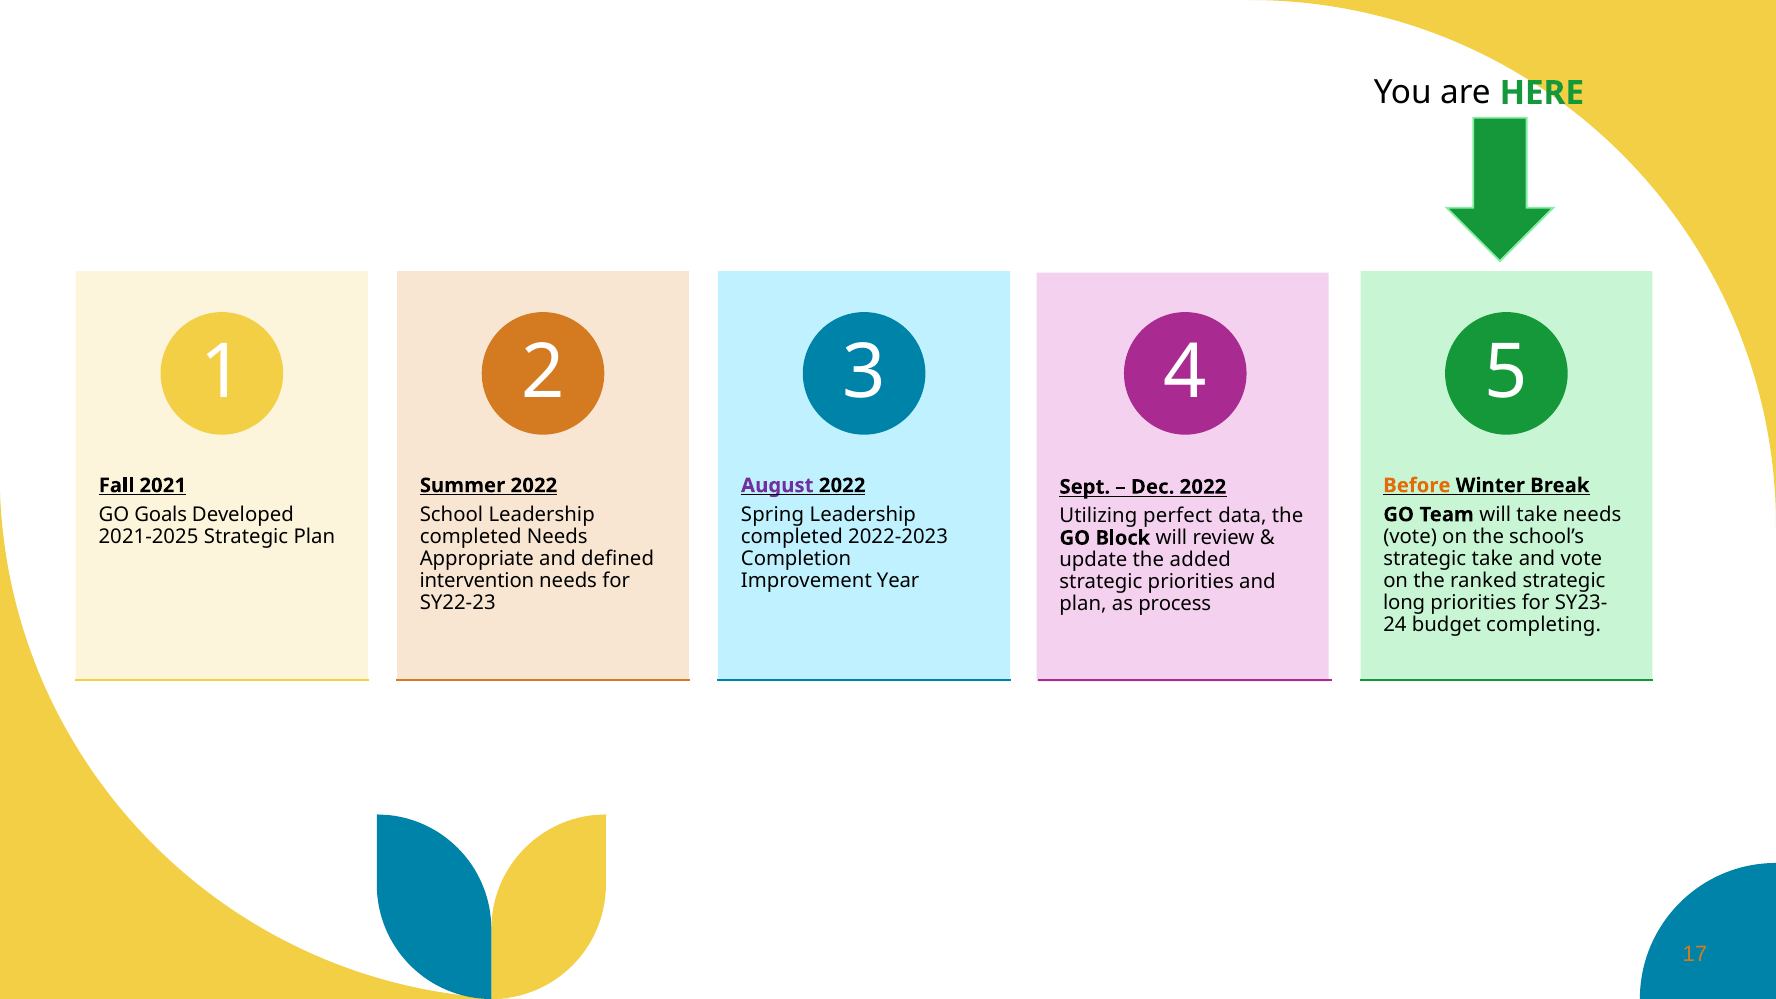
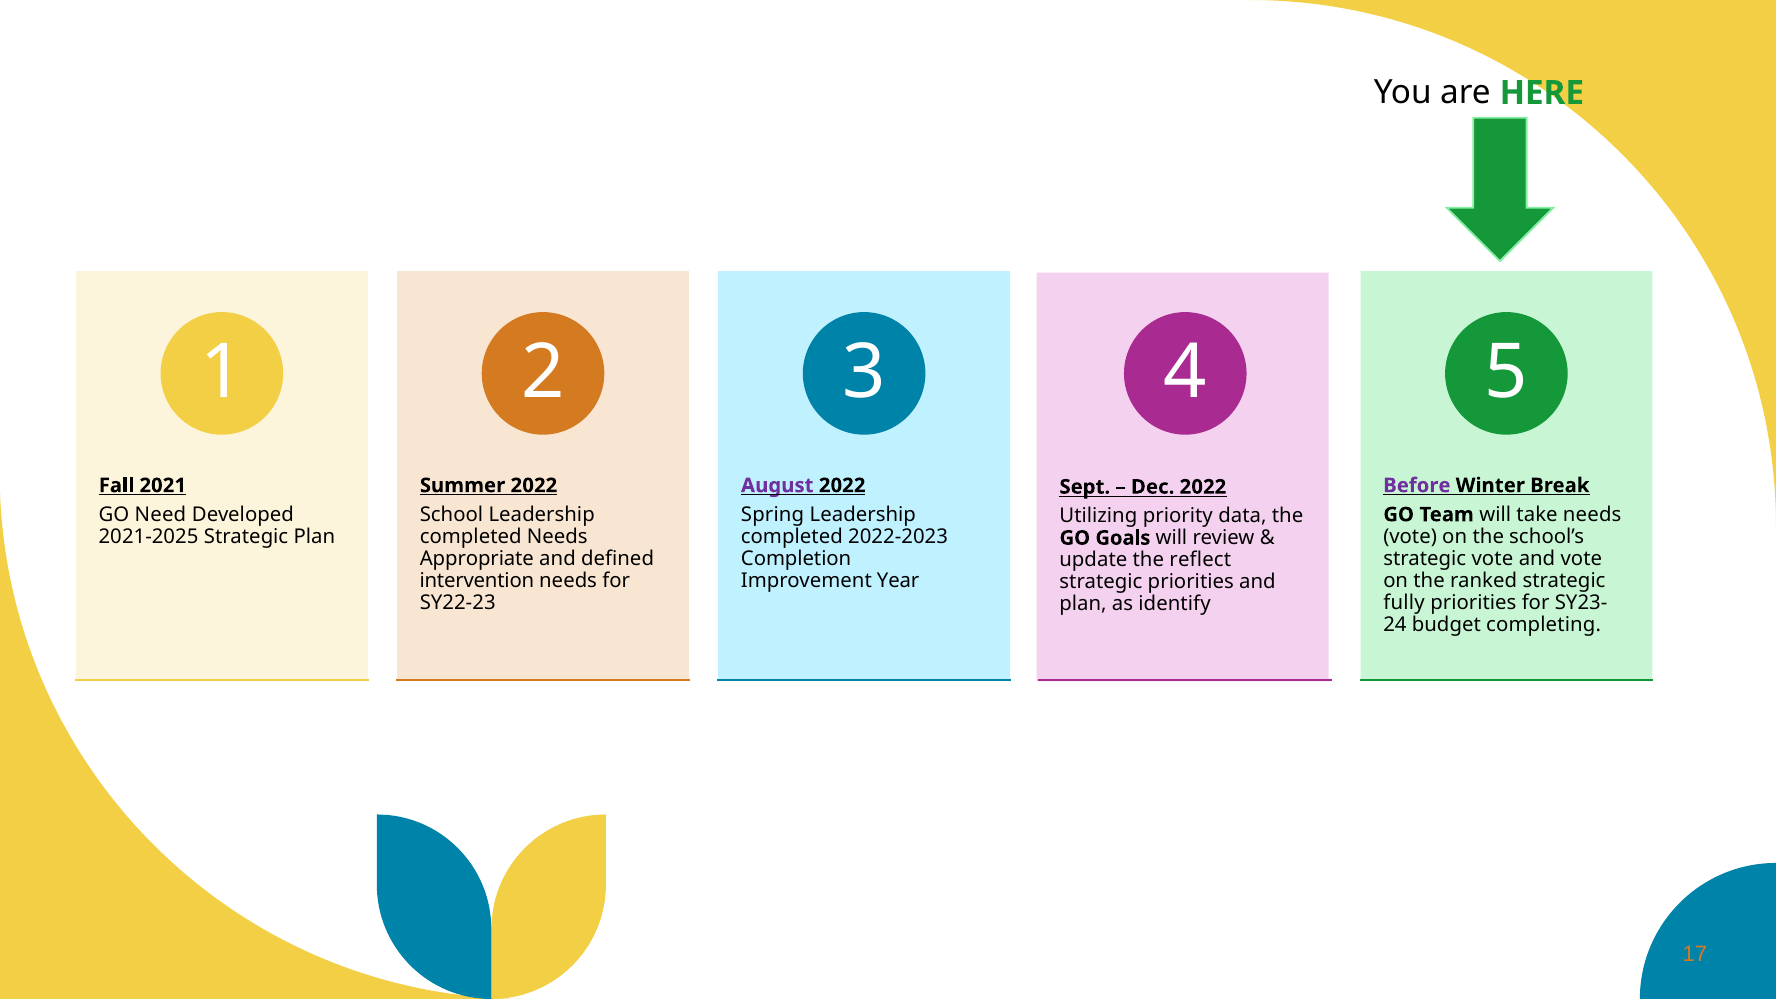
Before colour: orange -> purple
Goals: Goals -> Need
perfect: perfect -> priority
Block: Block -> Goals
strategic take: take -> vote
added: added -> reflect
long: long -> fully
process: process -> identify
